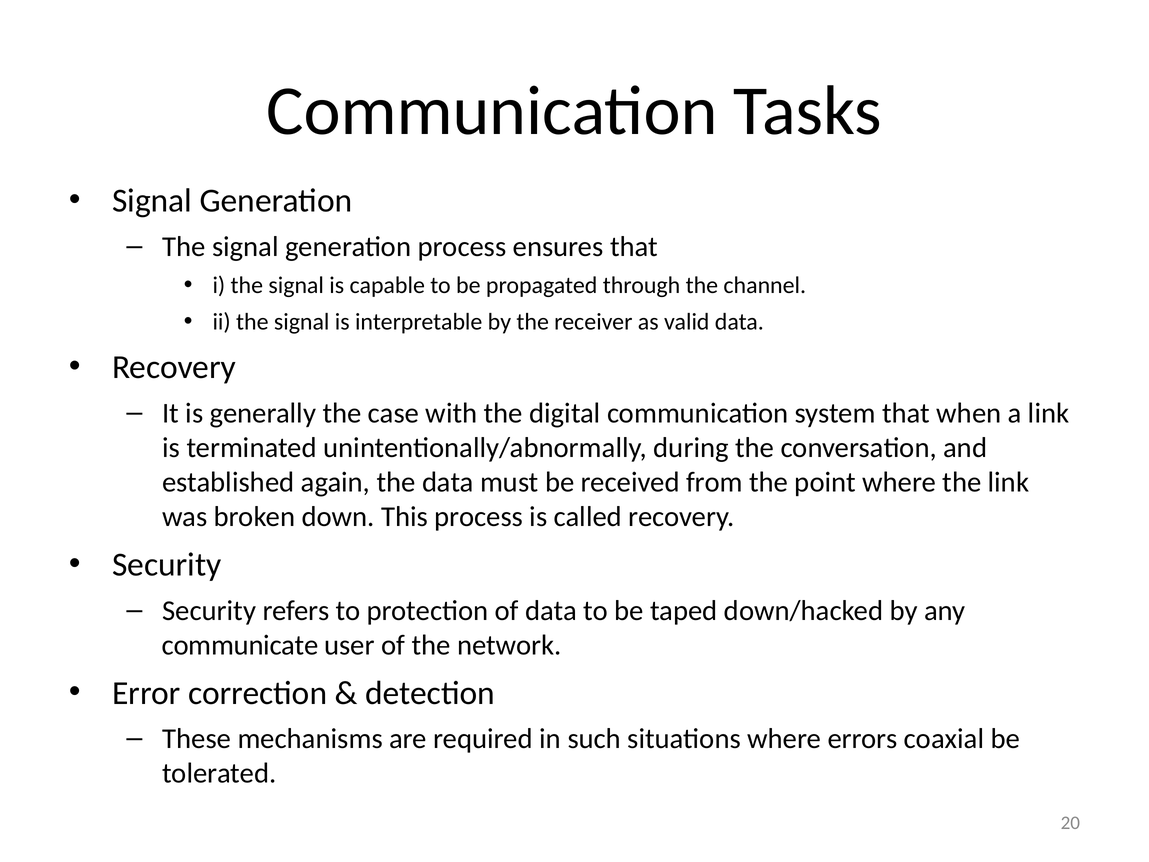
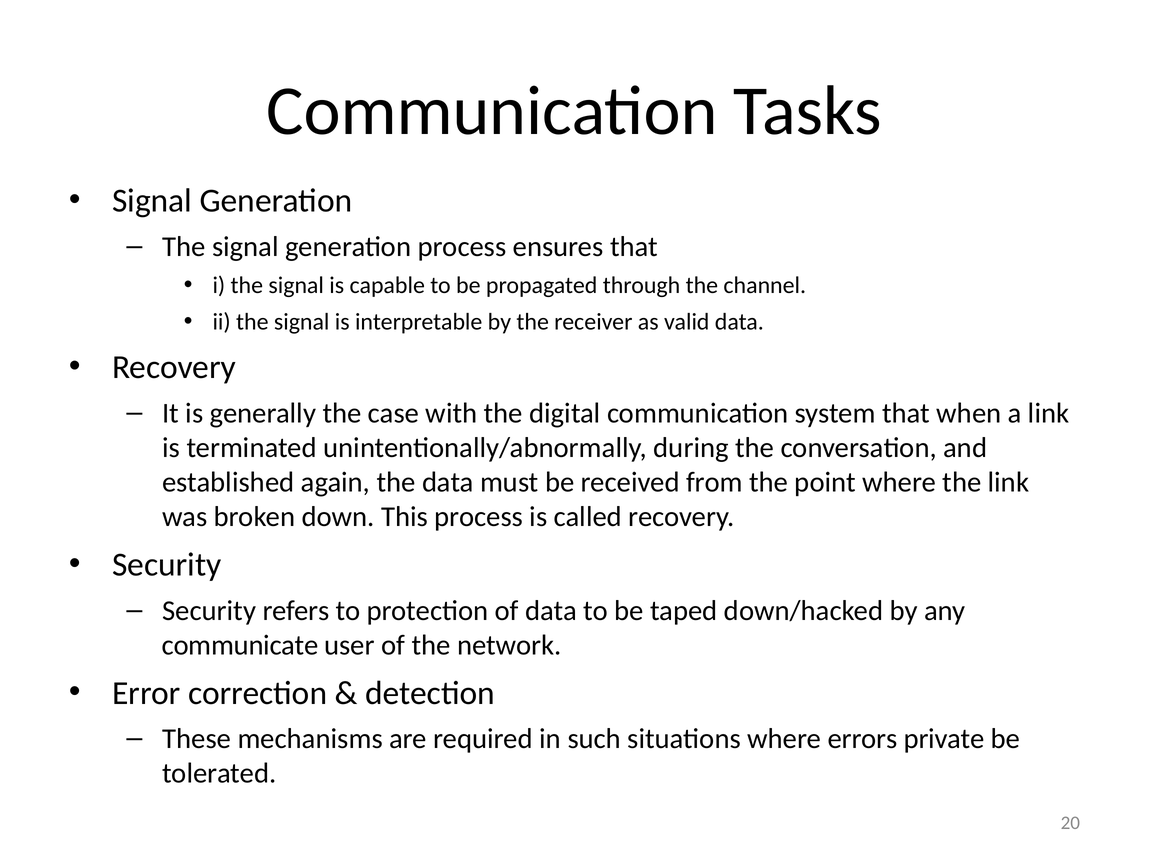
coaxial: coaxial -> private
